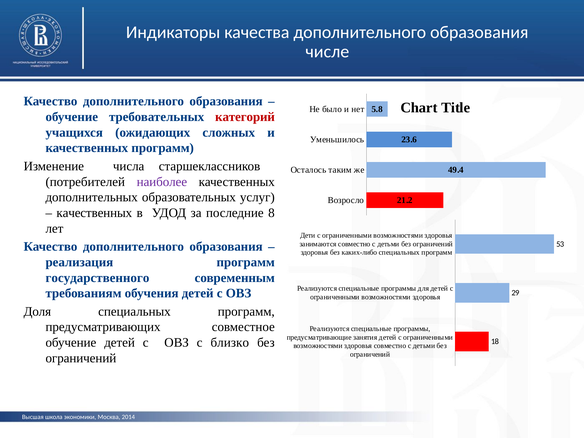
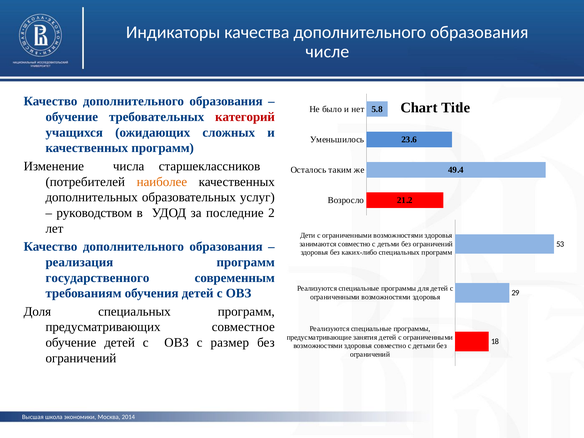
наиболее colour: purple -> orange
качественных at (94, 213): качественных -> руководством
8: 8 -> 2
близко: близко -> размер
